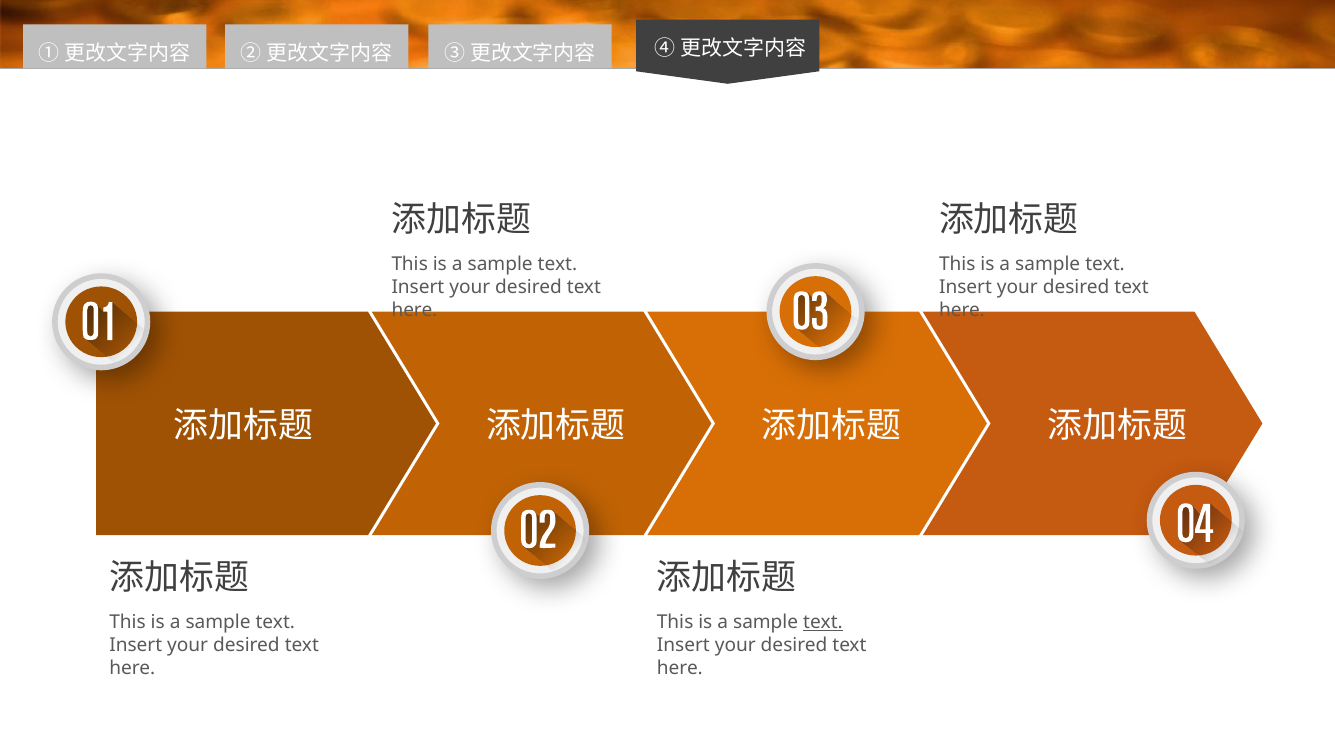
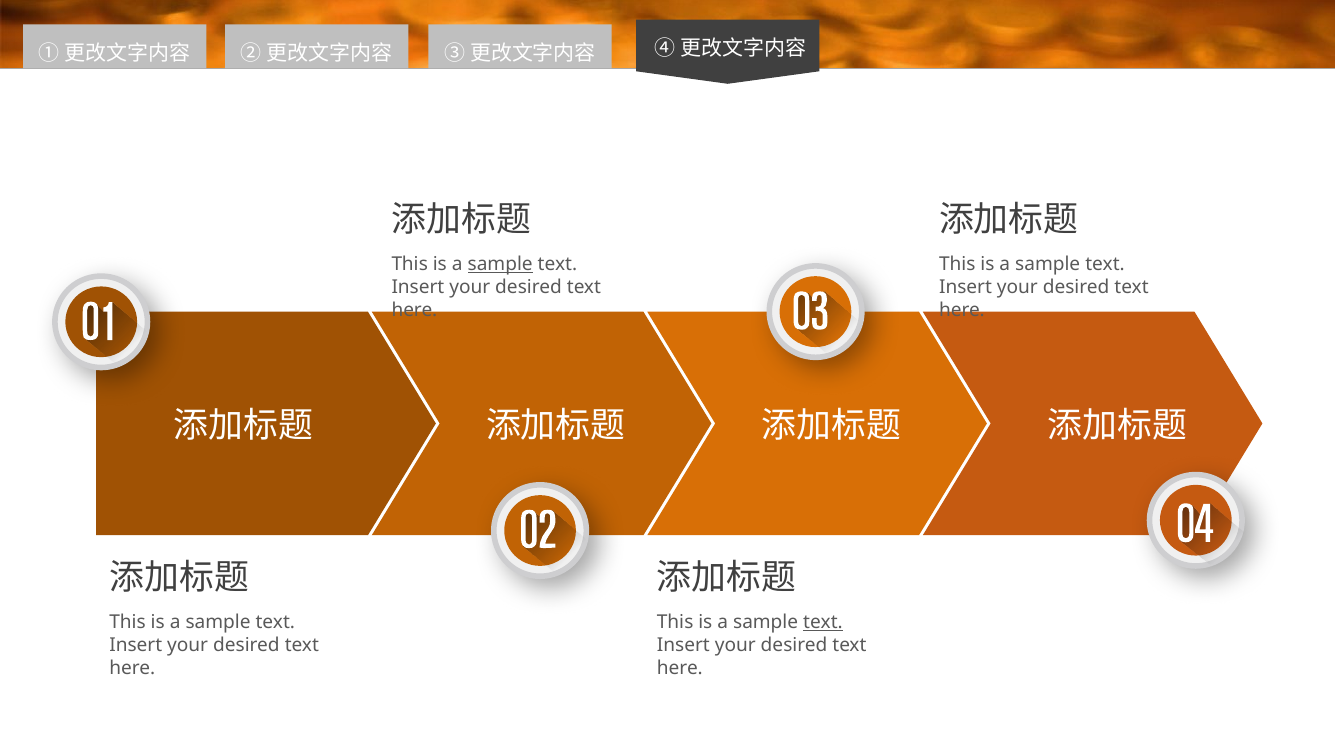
sample at (500, 264) underline: none -> present
